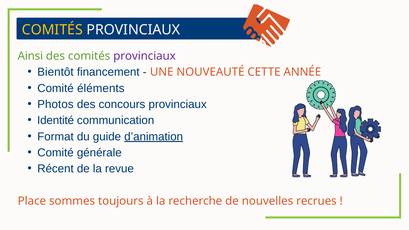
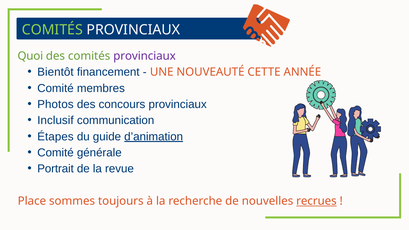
COMITÉS at (52, 30) colour: yellow -> light green
Ainsi: Ainsi -> Quoi
éléments: éléments -> membres
Identité: Identité -> Inclusif
Format: Format -> Étapes
Récent: Récent -> Portrait
recrues underline: none -> present
